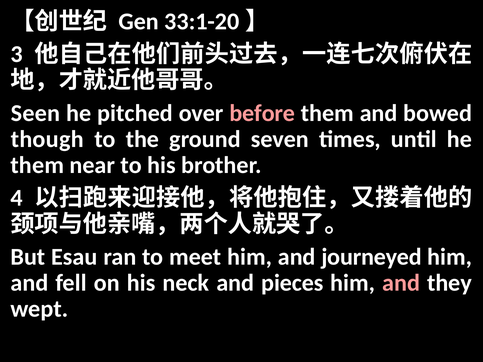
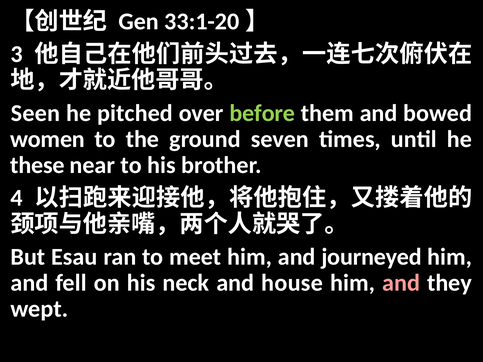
before colour: pink -> light green
though: though -> women
them at (37, 165): them -> these
pieces: pieces -> house
